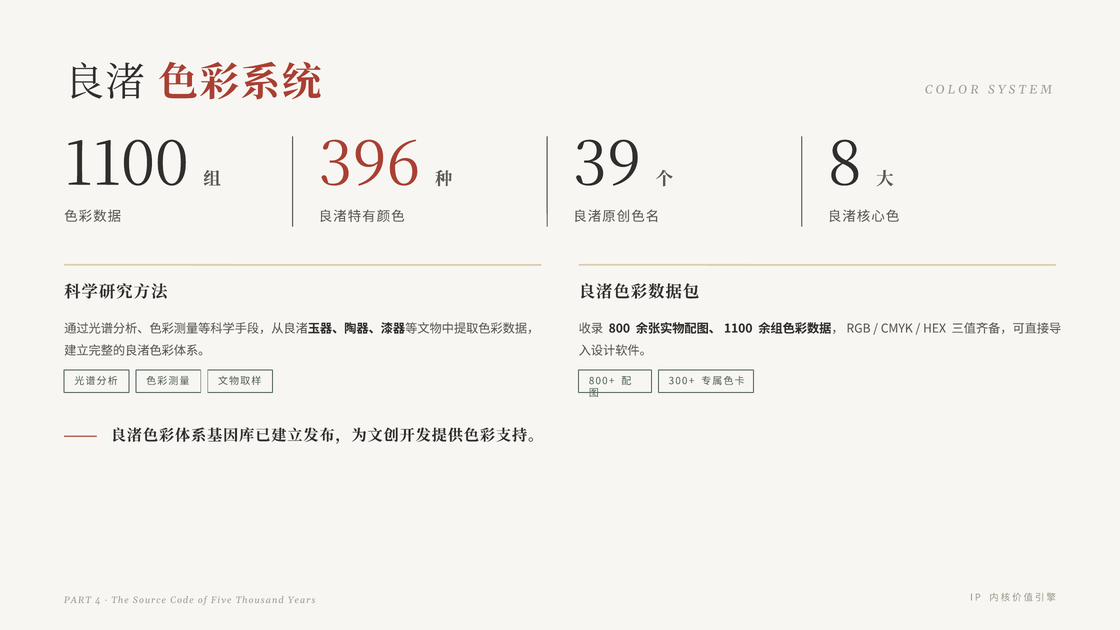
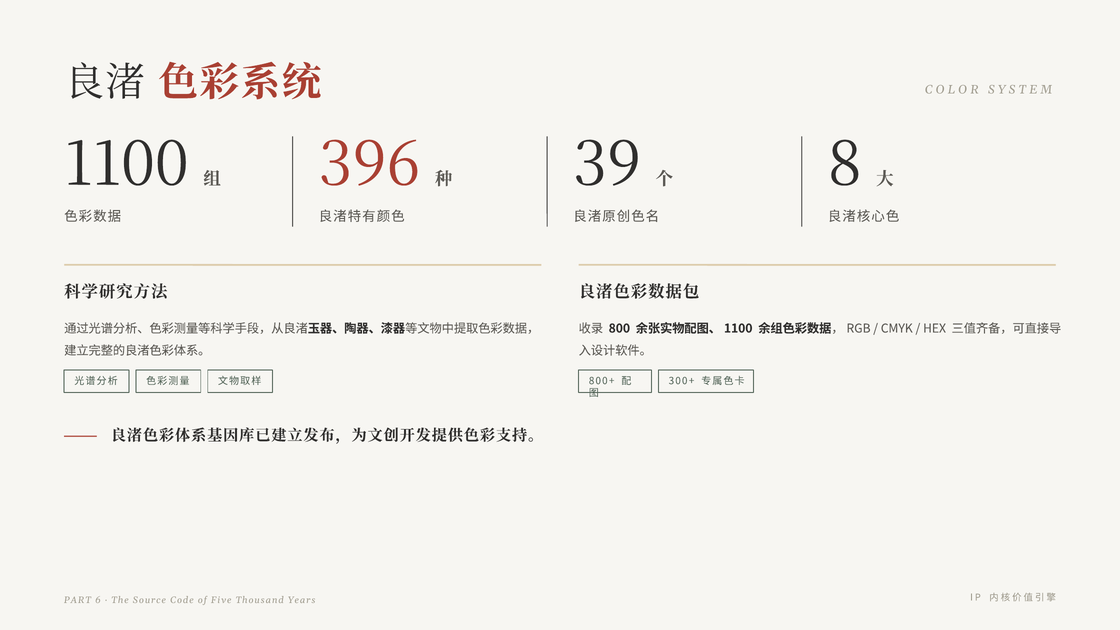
4: 4 -> 6
